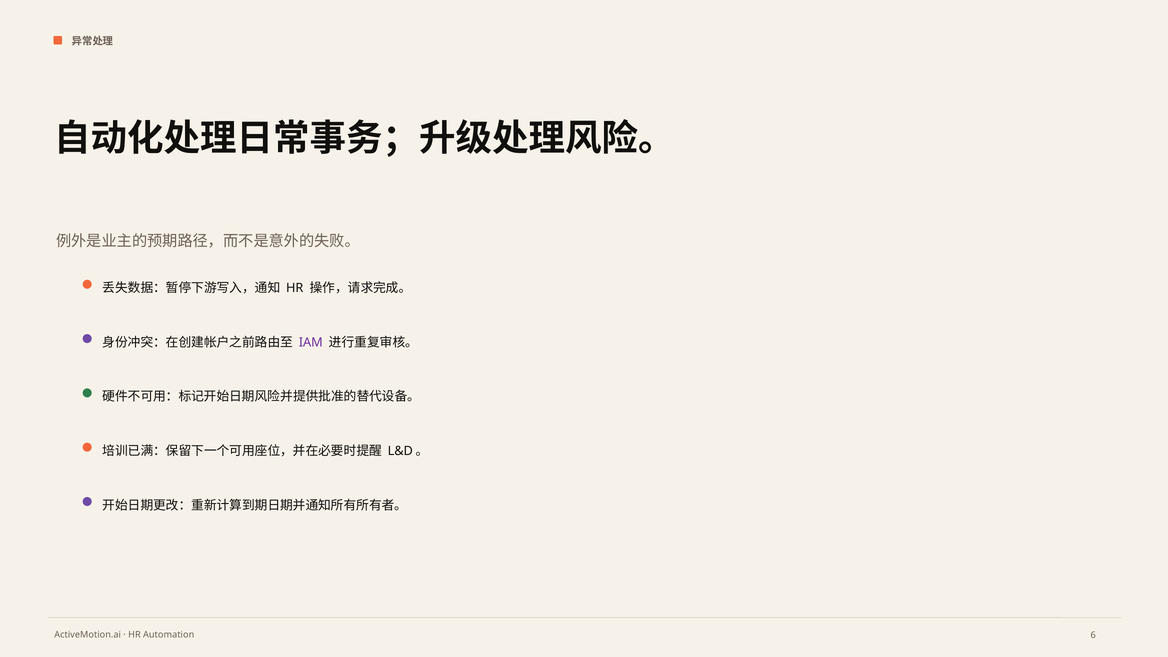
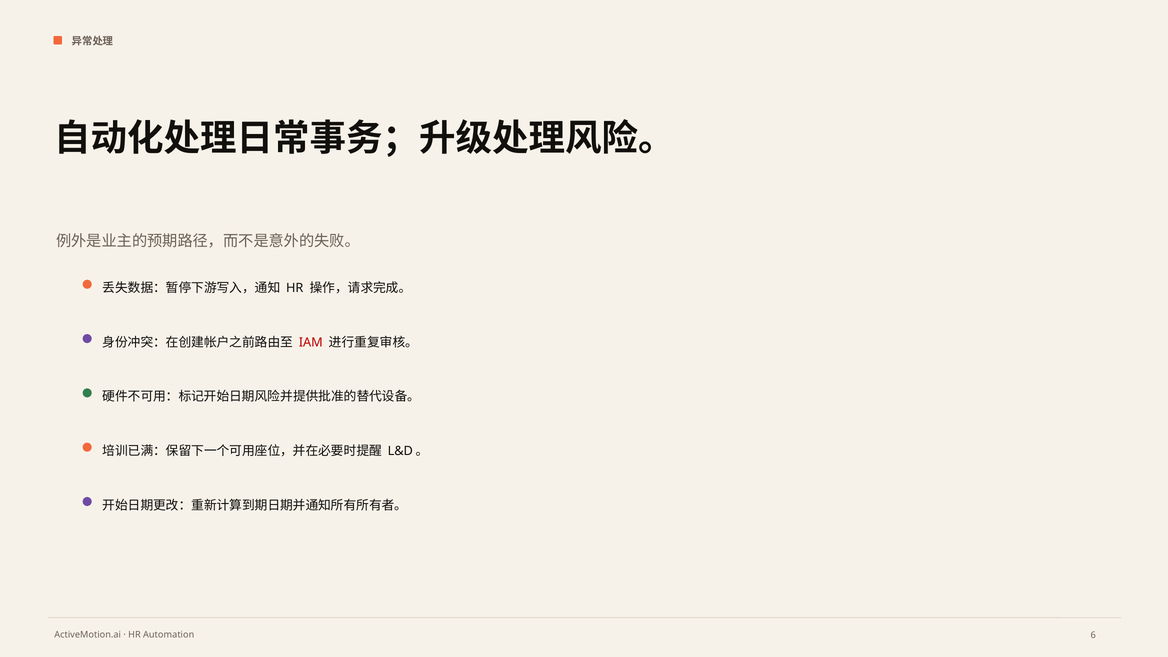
IAM colour: purple -> red
